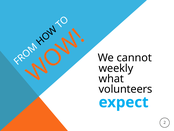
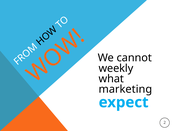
volunteers: volunteers -> marketing
